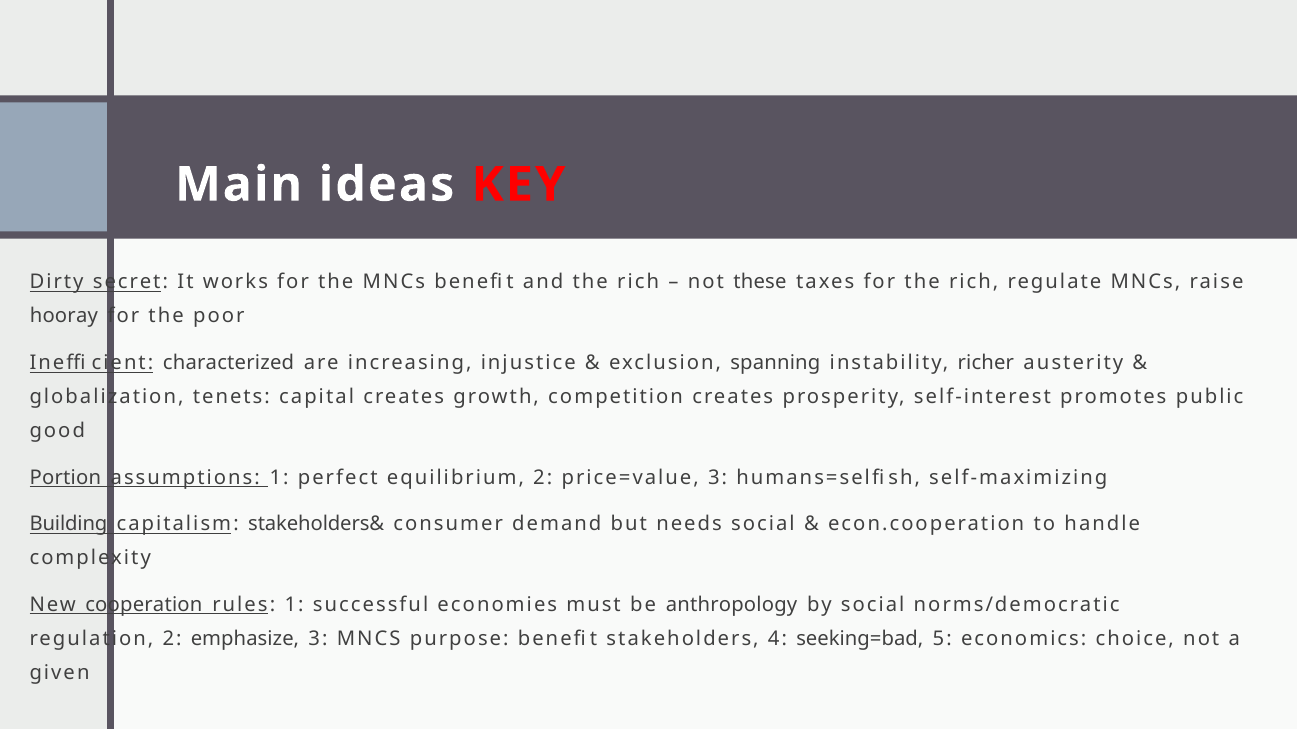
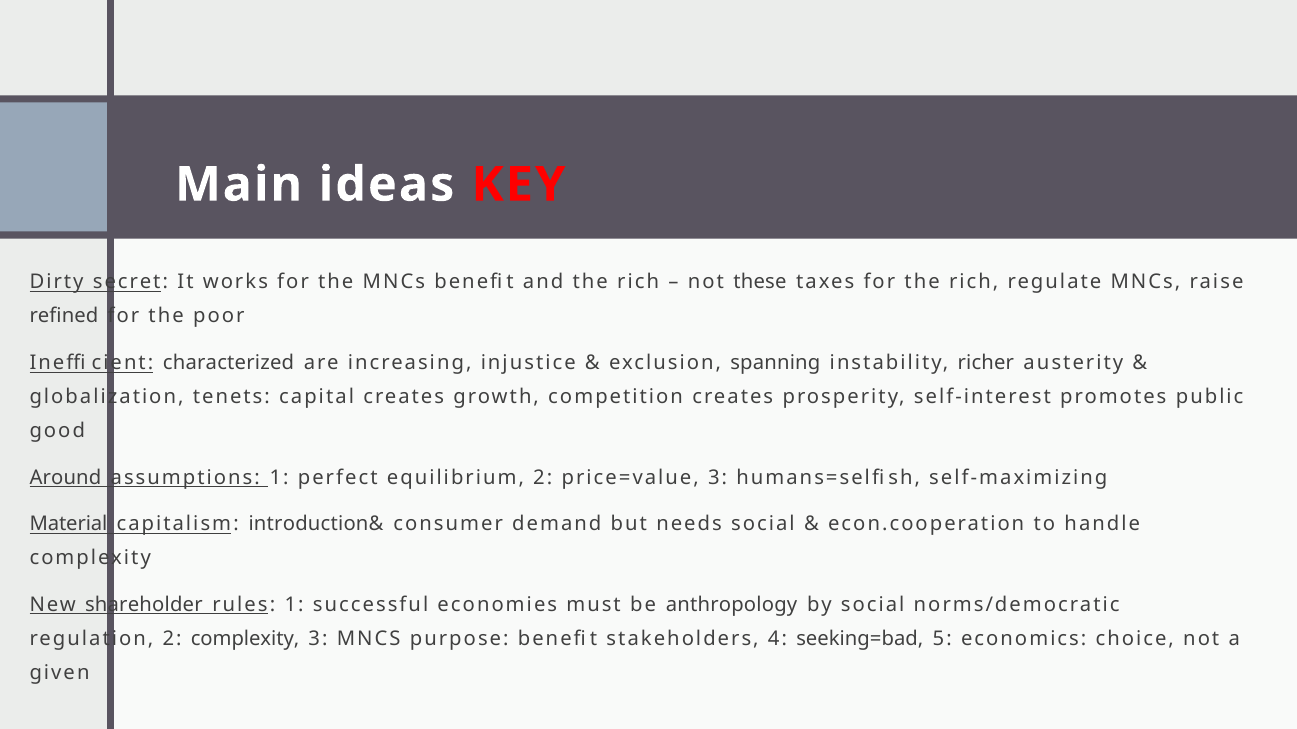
hooray: hooray -> refined
Portion: Portion -> Around
Building: Building -> Material
stakeholders&: stakeholders& -> introduction&
cooperation: cooperation -> shareholder
2 emphasize: emphasize -> complexity
